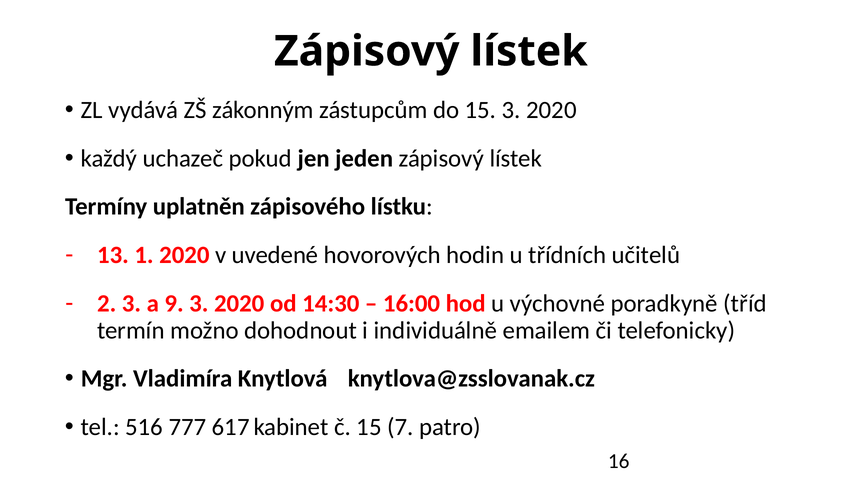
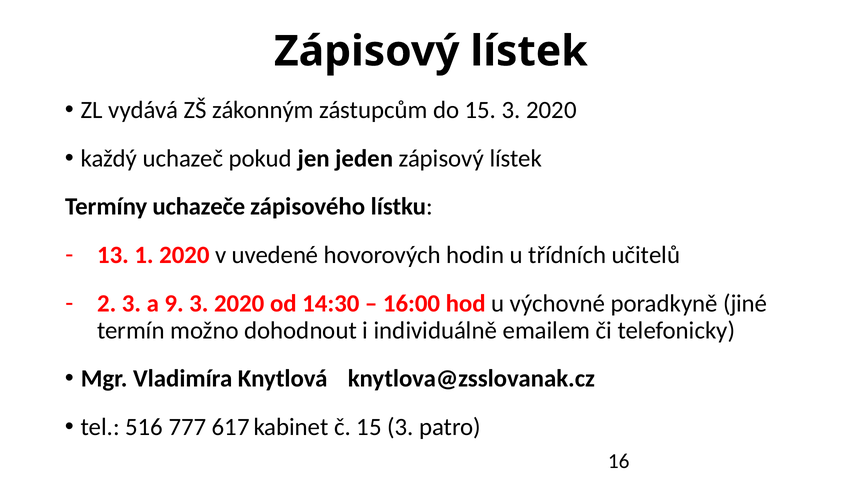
uplatněn: uplatněn -> uchazeče
tříd: tříd -> jiné
č 15 7: 7 -> 3
